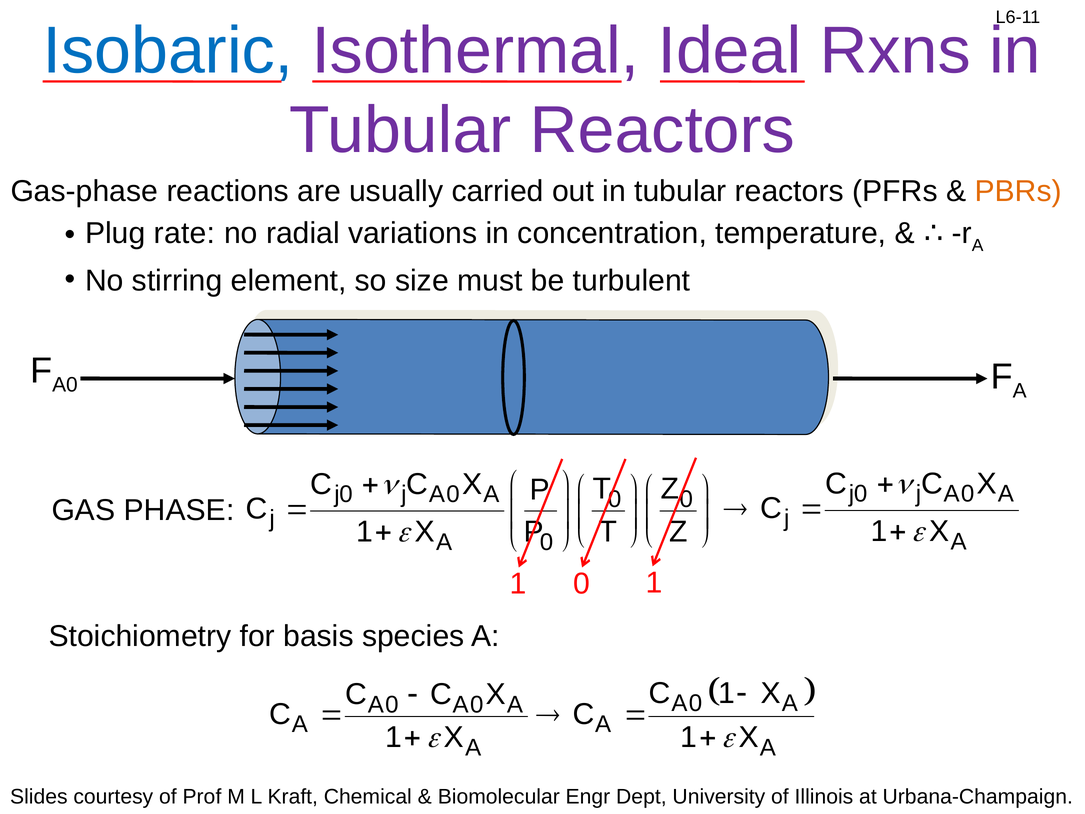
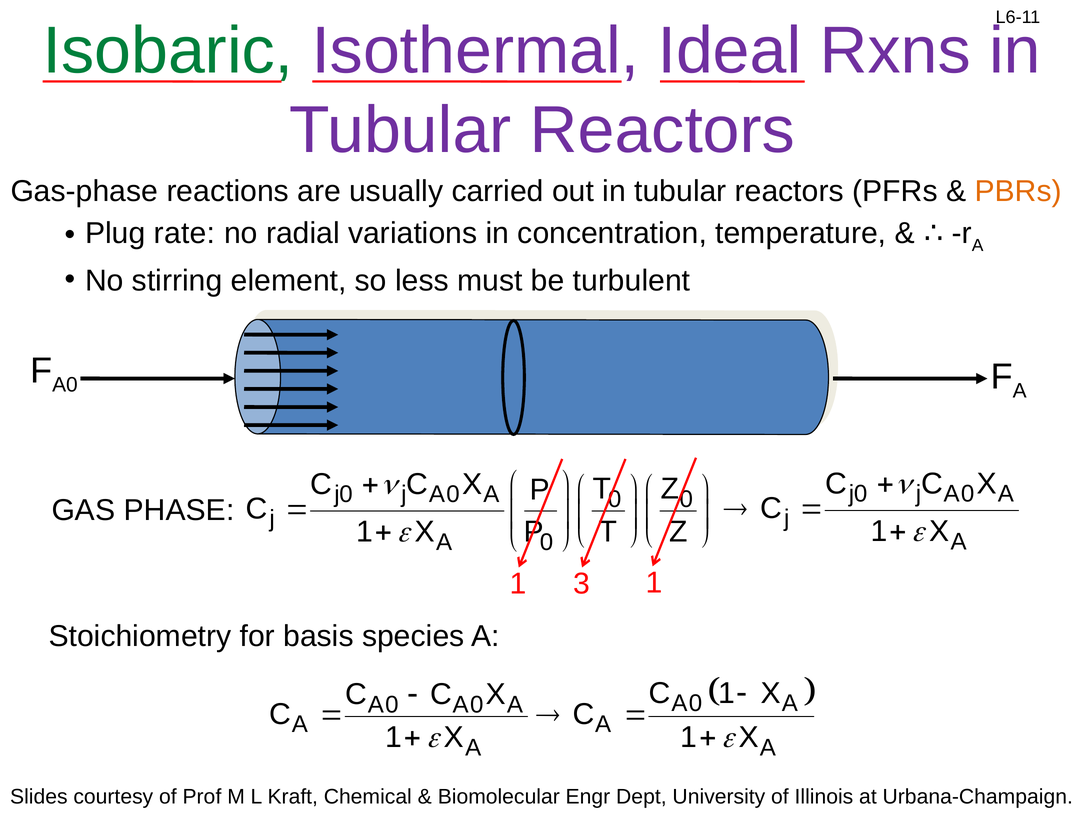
Isobaric colour: blue -> green
size: size -> less
1 0: 0 -> 3
